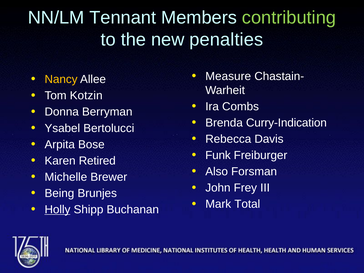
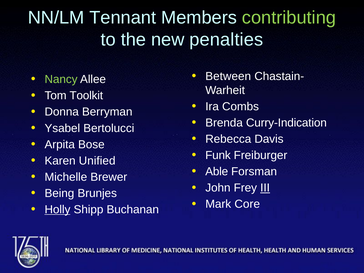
Measure: Measure -> Between
Nancy colour: yellow -> light green
Kotzin: Kotzin -> Toolkit
Retired: Retired -> Unified
Also: Also -> Able
III underline: none -> present
Total: Total -> Core
